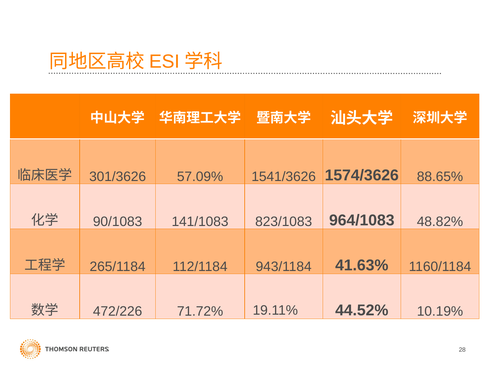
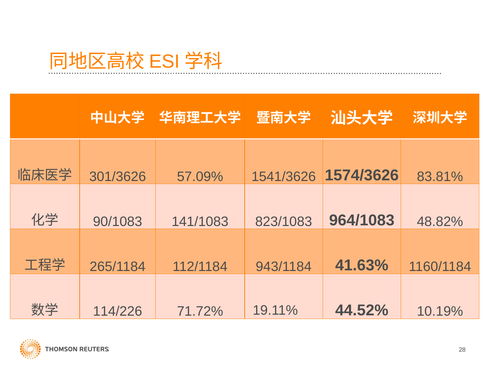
88.65%: 88.65% -> 83.81%
472/226: 472/226 -> 114/226
